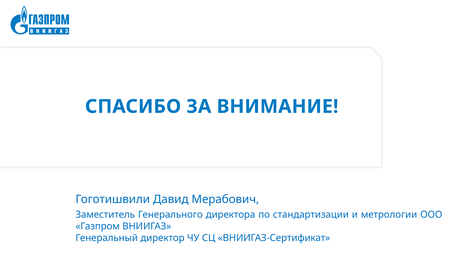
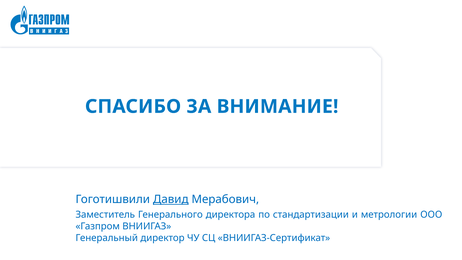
Давид underline: none -> present
